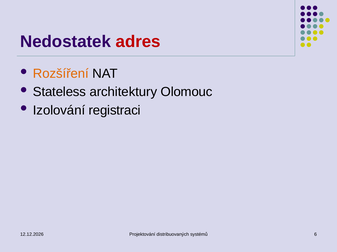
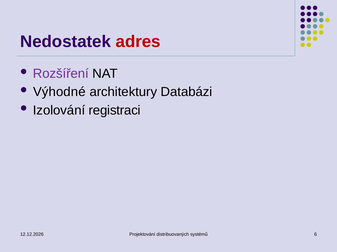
Rozšíření colour: orange -> purple
Stateless: Stateless -> Výhodné
Olomouc: Olomouc -> Databázi
